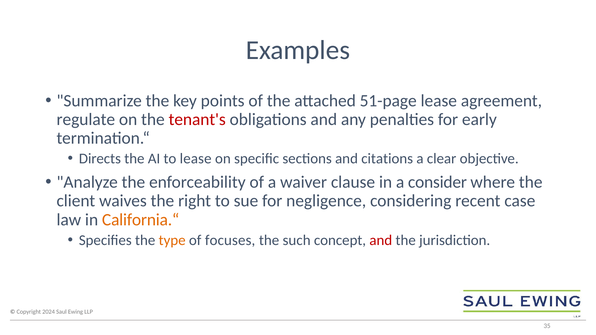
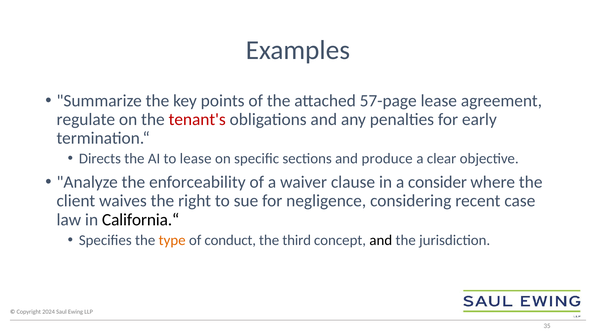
51-page: 51-page -> 57-page
citations: citations -> produce
California.“ colour: orange -> black
focuses: focuses -> conduct
such: such -> third
and at (381, 240) colour: red -> black
